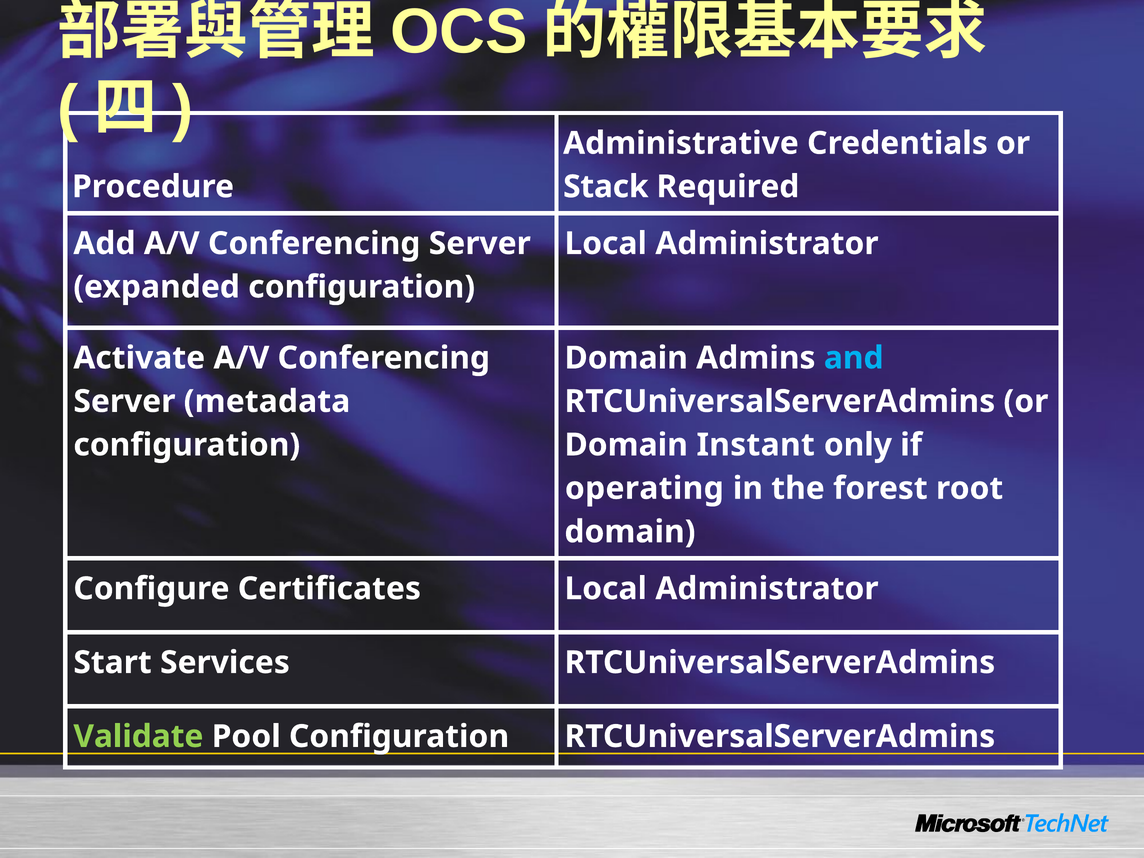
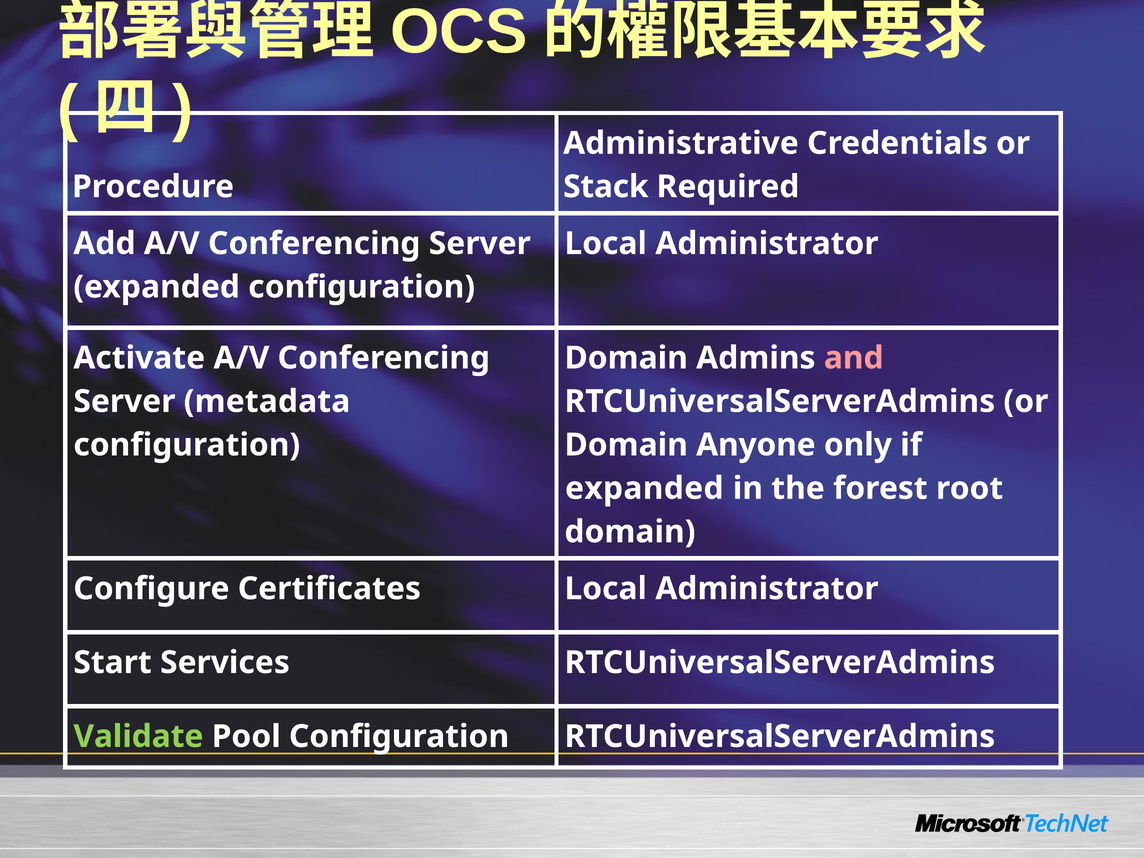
and colour: light blue -> pink
Instant: Instant -> Anyone
operating at (644, 488): operating -> expanded
